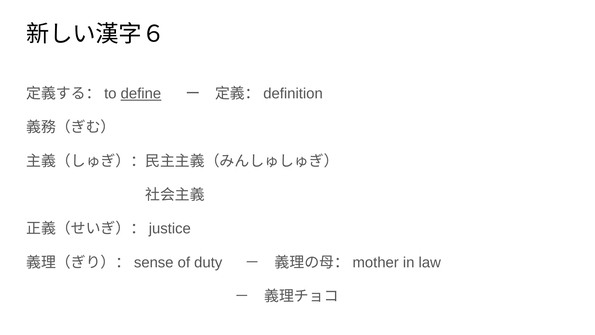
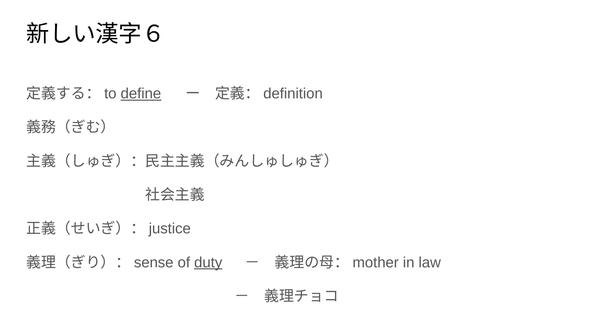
duty underline: none -> present
